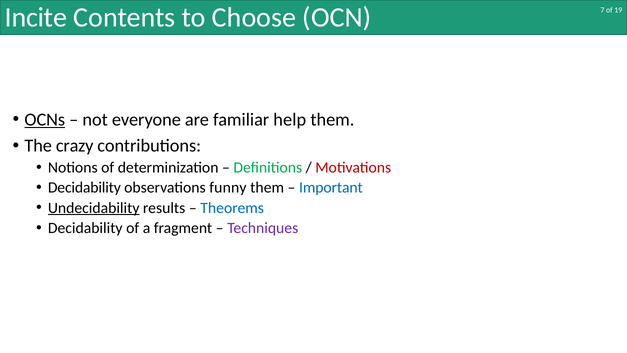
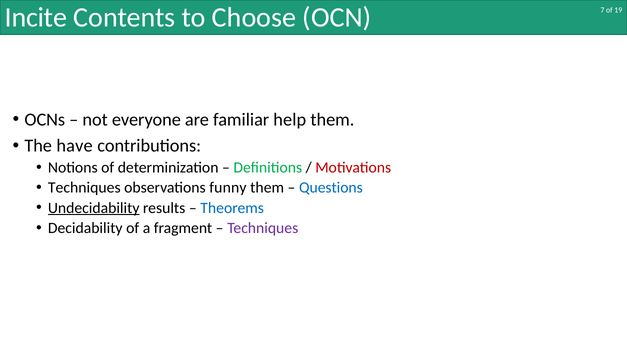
OCNs underline: present -> none
crazy: crazy -> have
Decidability at (84, 188): Decidability -> Techniques
Important: Important -> Questions
